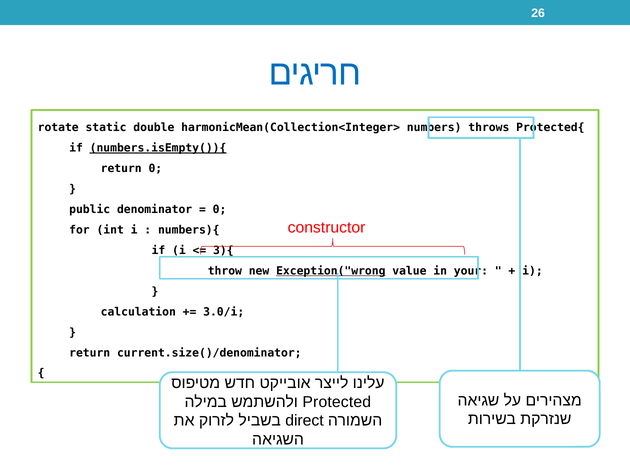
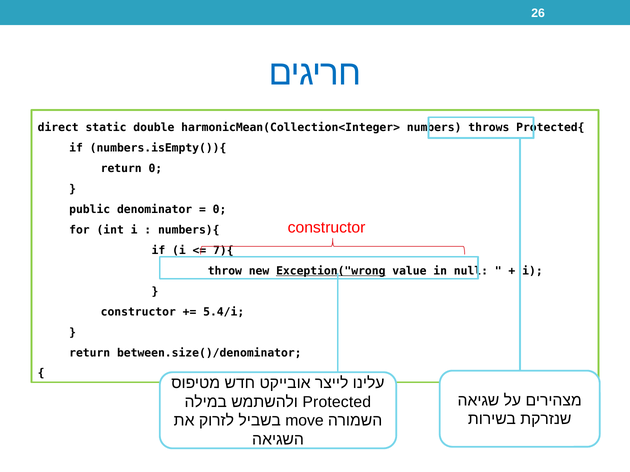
rotate: rotate -> direct
numbers.isEmpty()){ underline: present -> none
3){: 3){ -> 7){
your: your -> null
calculation at (138, 312): calculation -> constructor
3.0/i: 3.0/i -> 5.4/i
current.size()/denominator: current.size()/denominator -> between.size()/denominator
direct: direct -> move
